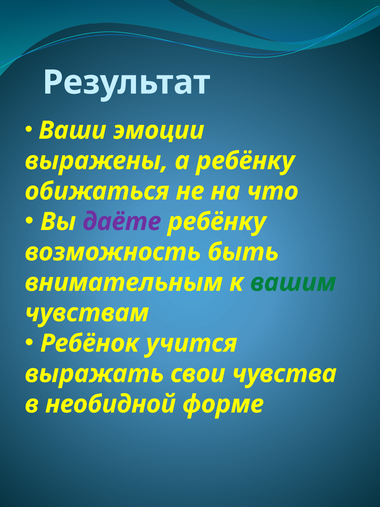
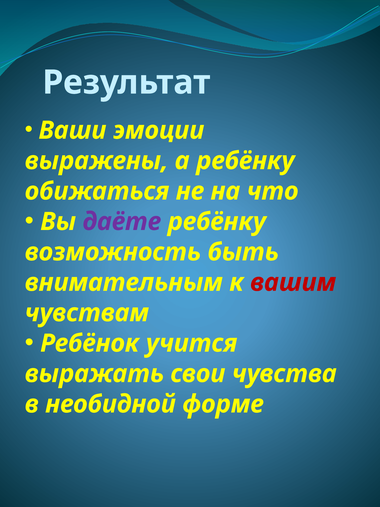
вашим colour: green -> red
